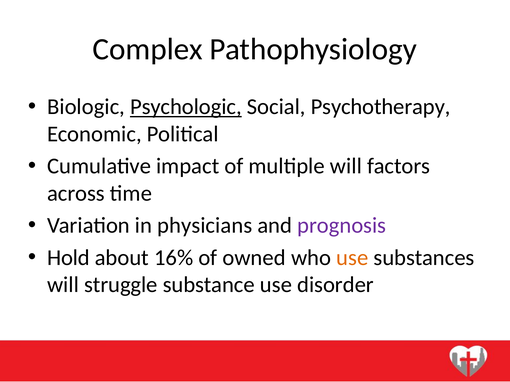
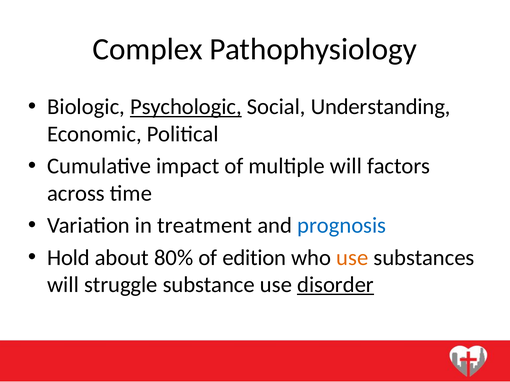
Psychotherapy: Psychotherapy -> Understanding
physicians: physicians -> treatment
prognosis colour: purple -> blue
16%: 16% -> 80%
owned: owned -> edition
disorder underline: none -> present
